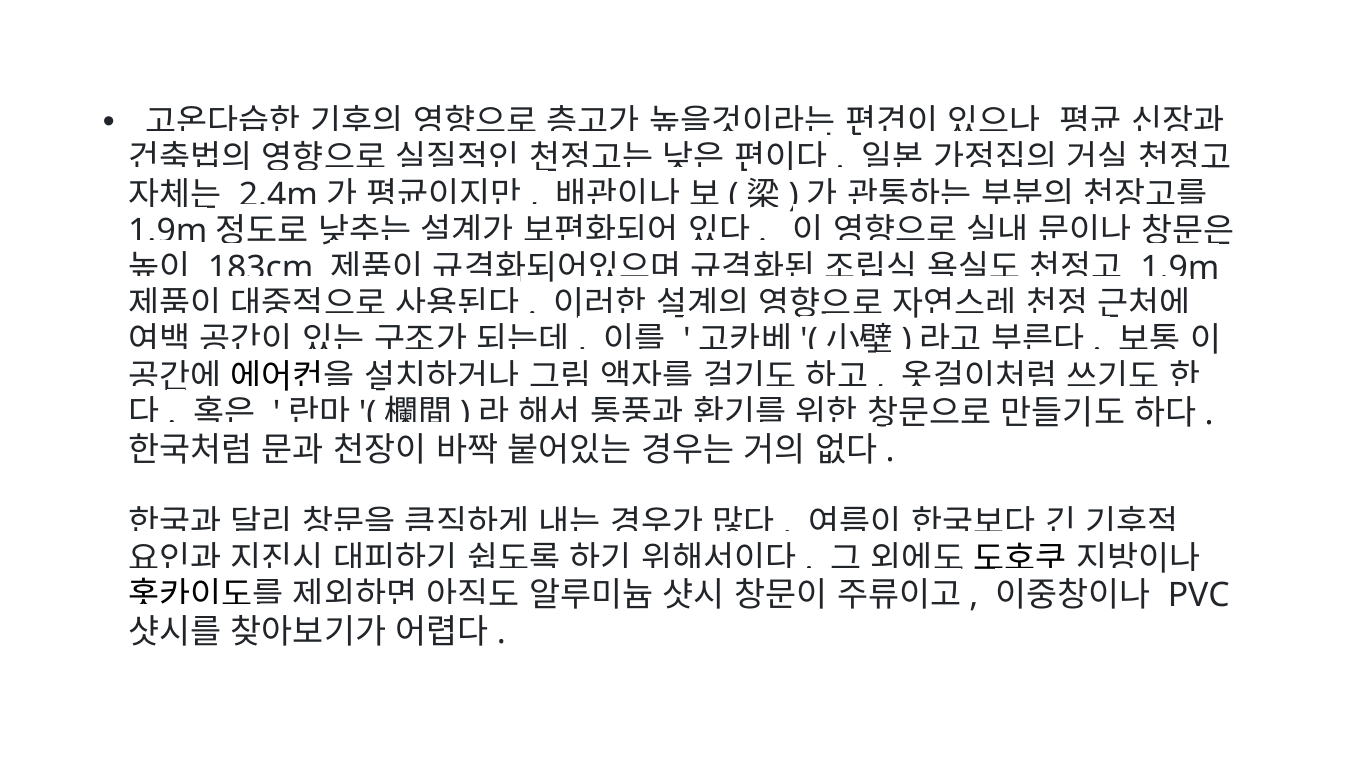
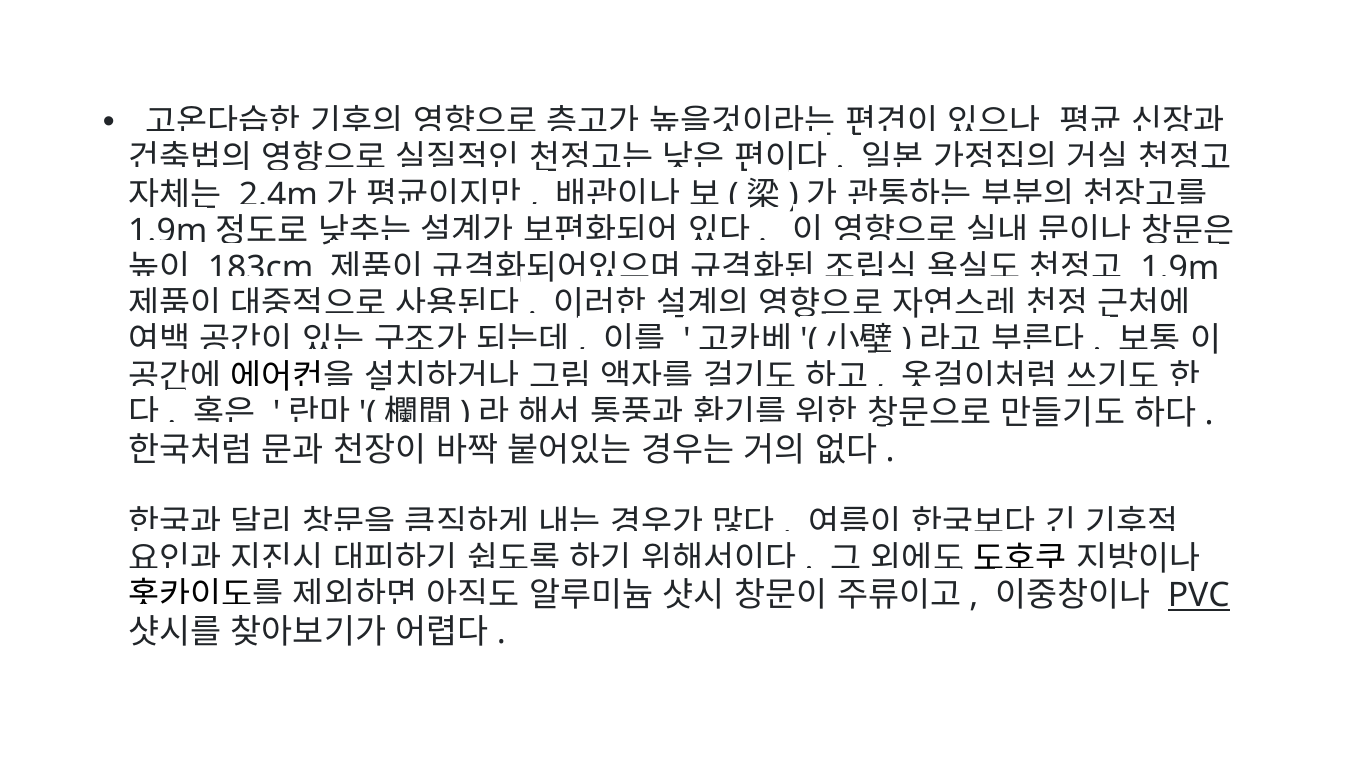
PVC underline: none -> present
